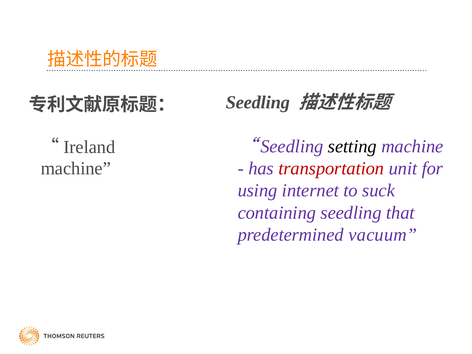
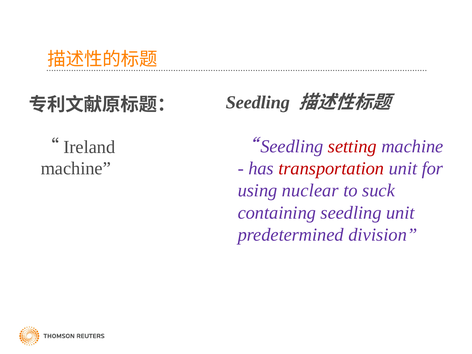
setting colour: black -> red
internet: internet -> nuclear
seedling that: that -> unit
vacuum: vacuum -> division
